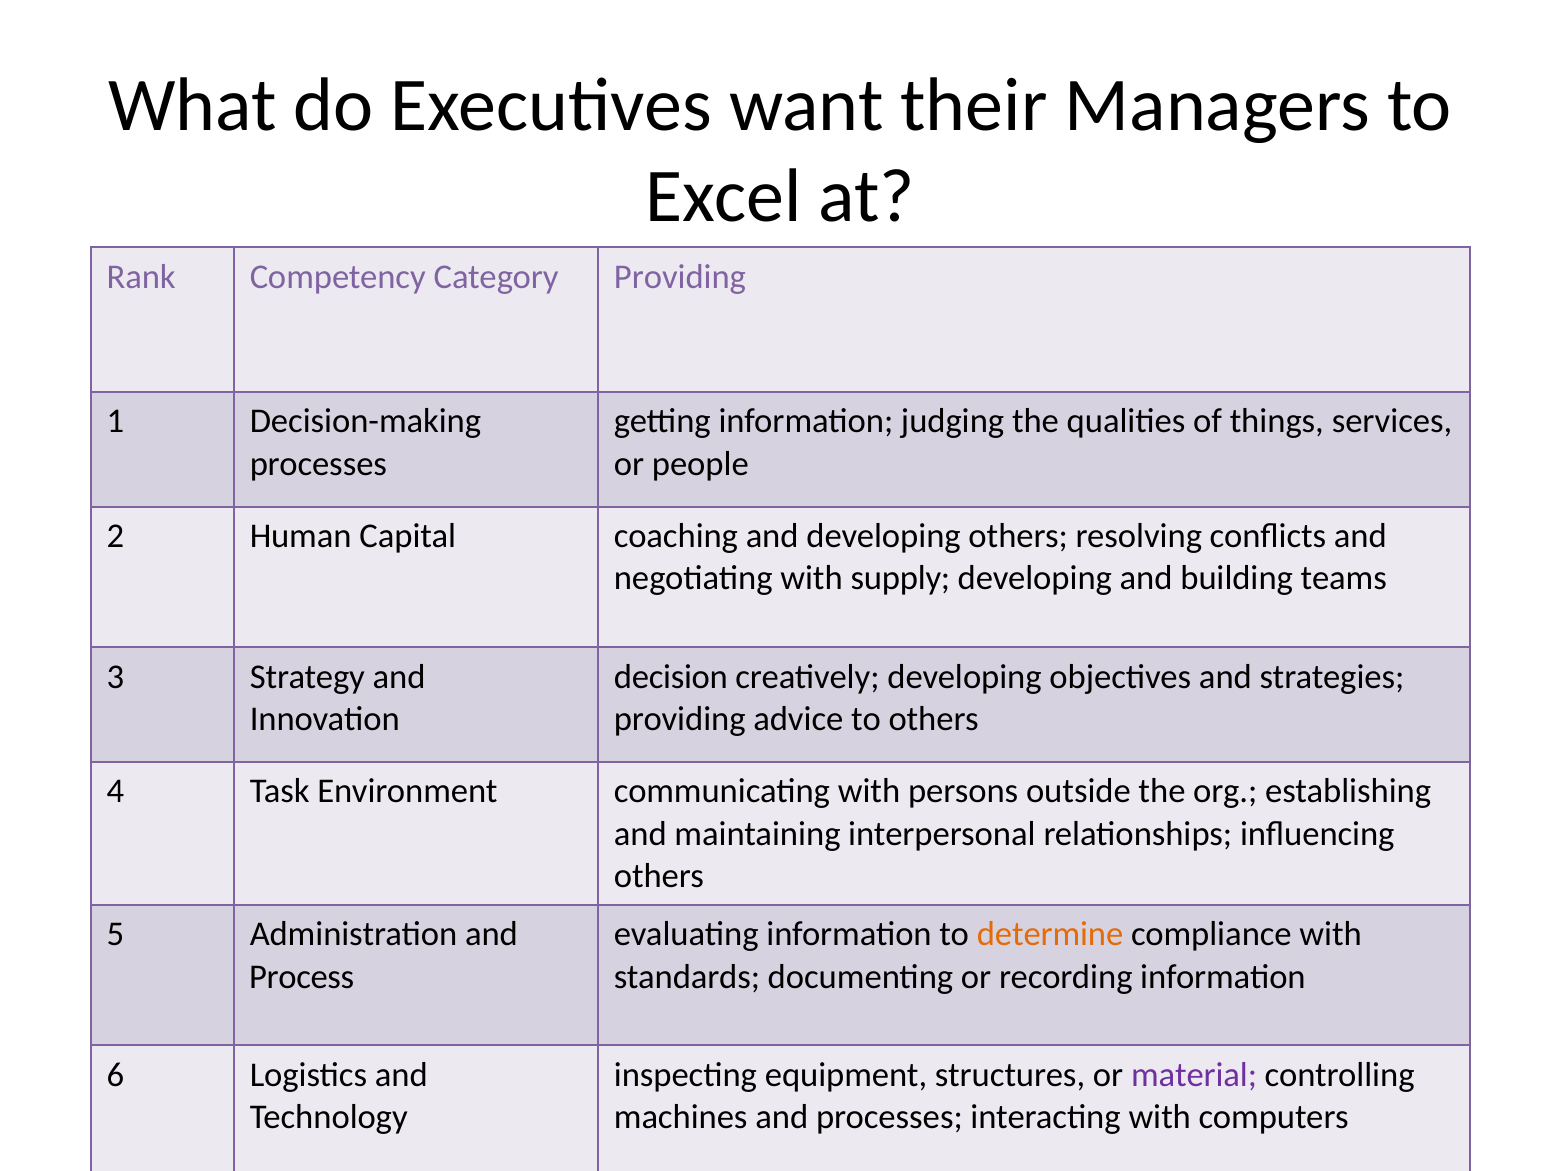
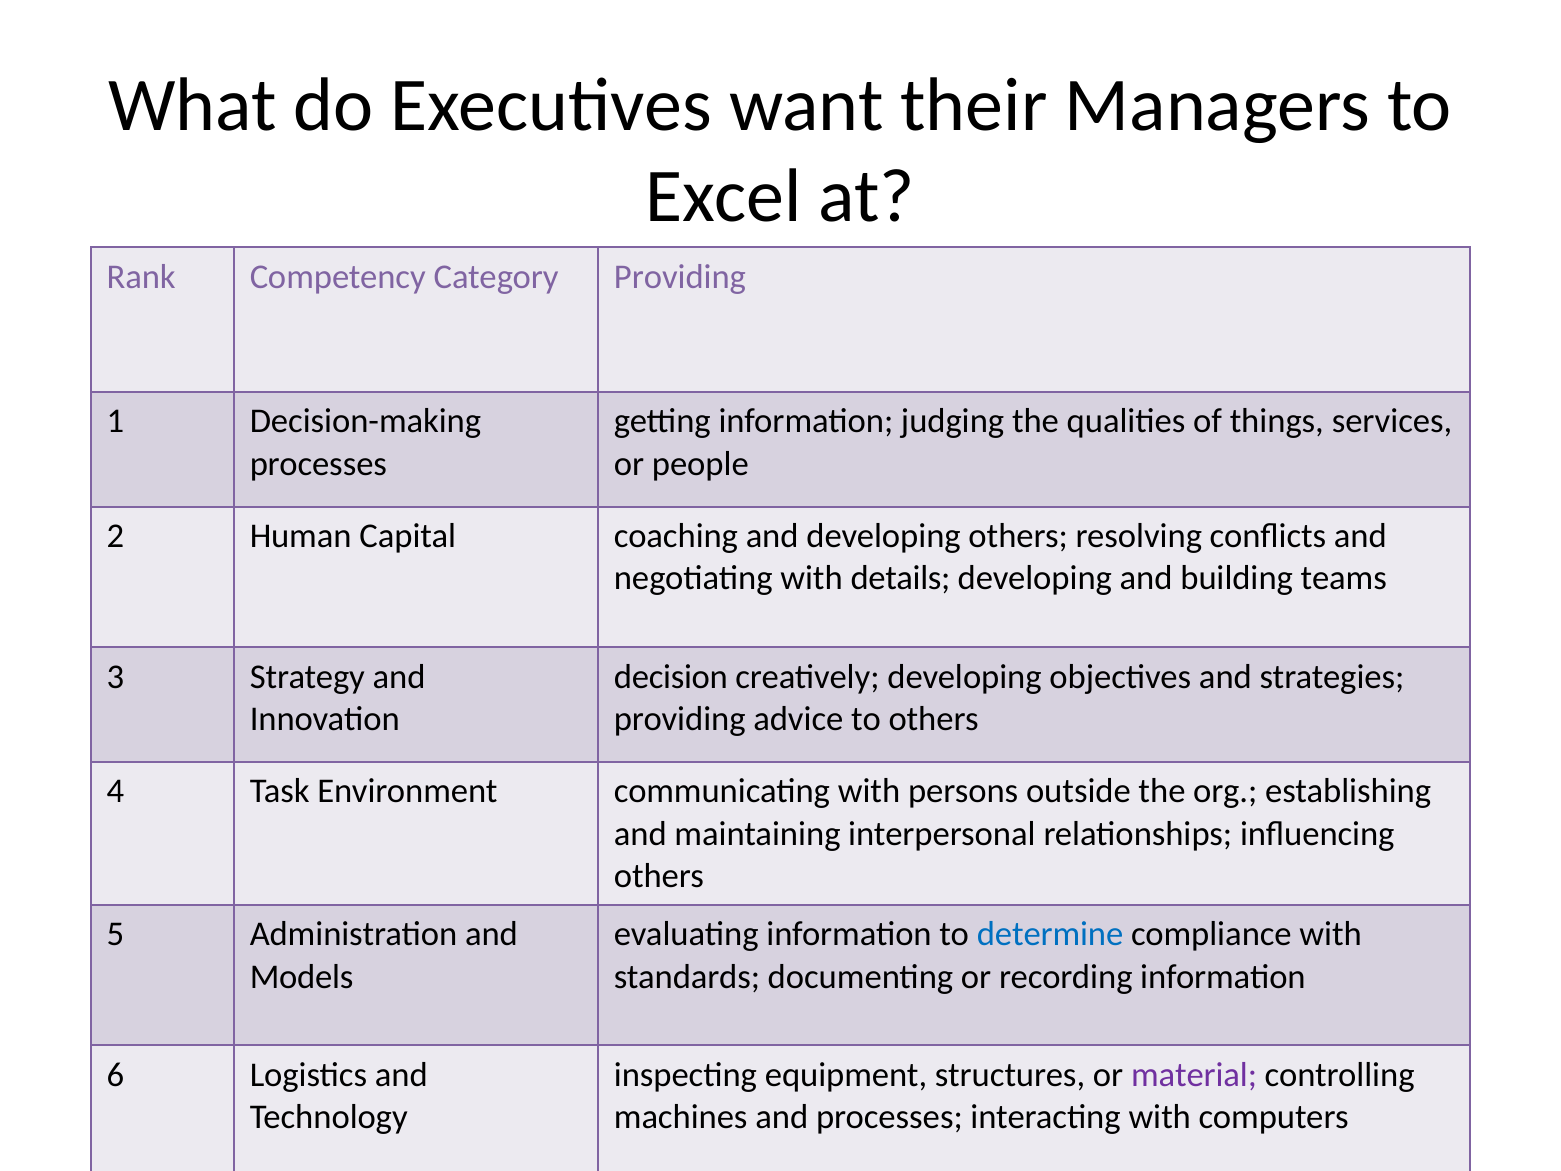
supply: supply -> details
determine colour: orange -> blue
Process: Process -> Models
